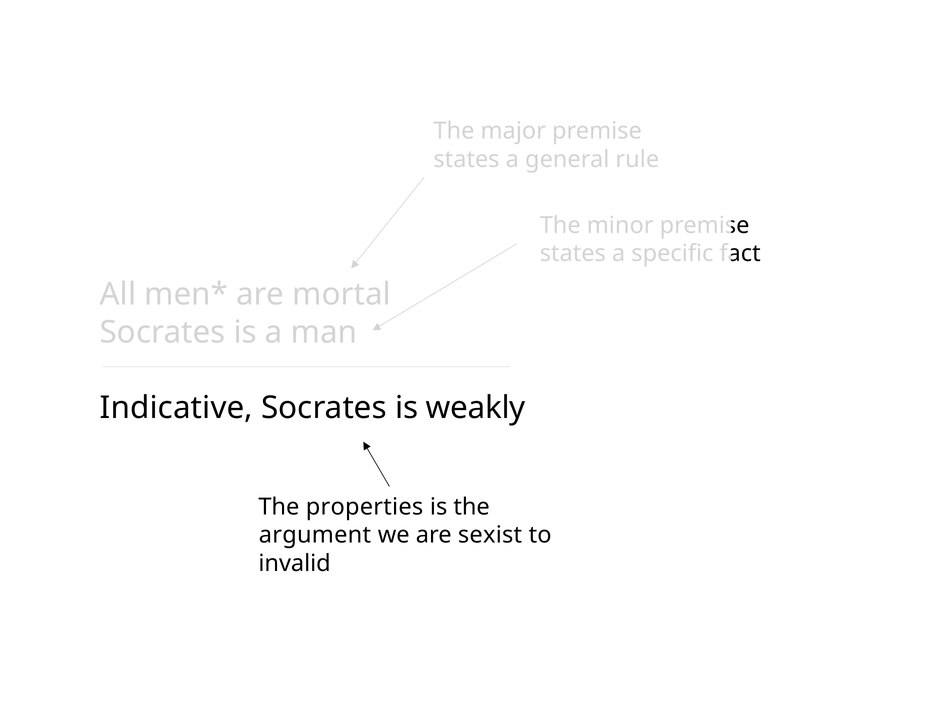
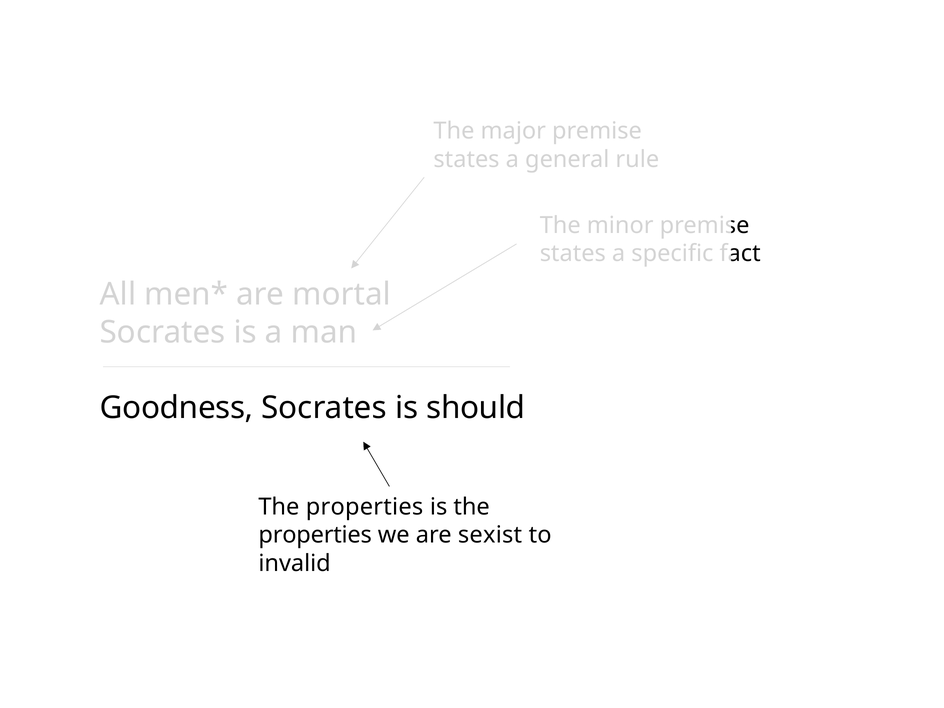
Indicative: Indicative -> Goodness
weakly: weakly -> should
argument at (315, 535): argument -> properties
